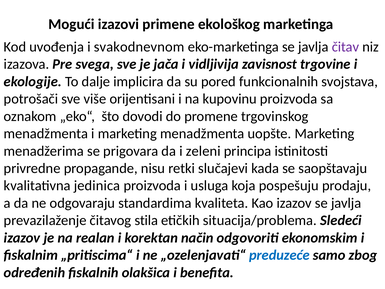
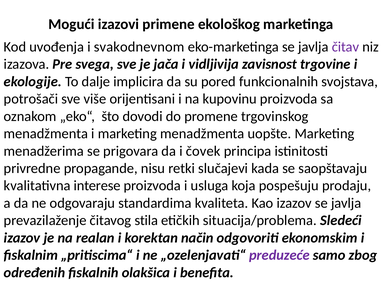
zeleni: zeleni -> čovek
jedinica: jedinica -> interese
preduzeće colour: blue -> purple
